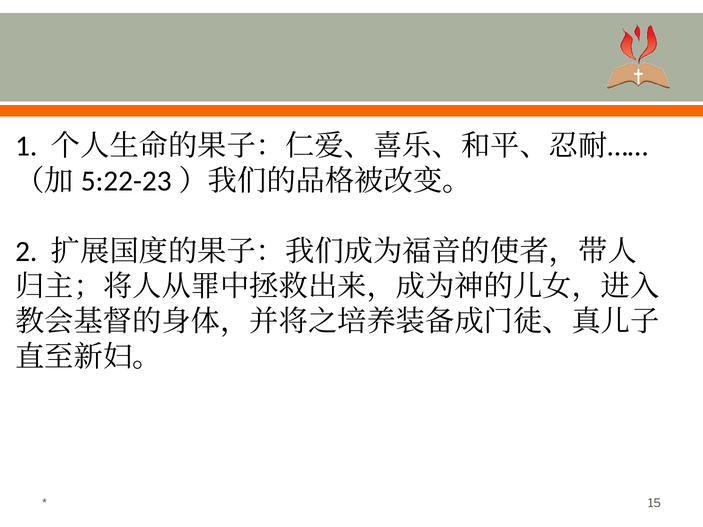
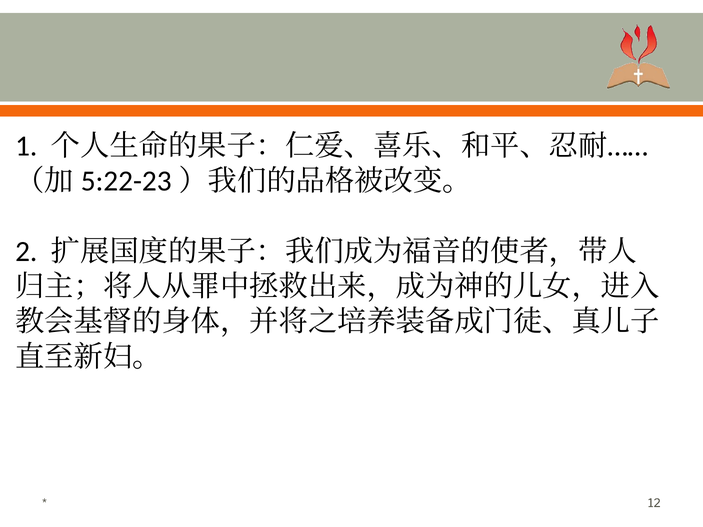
15: 15 -> 12
